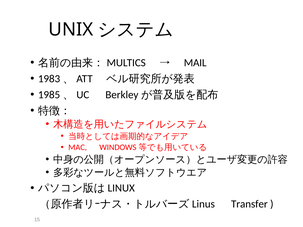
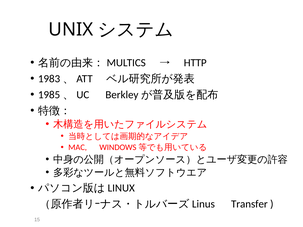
MAIL: MAIL -> HTTP
